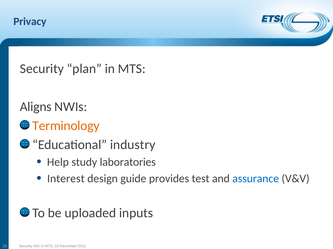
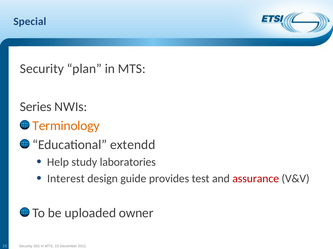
Privacy: Privacy -> Special
Aligns: Aligns -> Series
industry: industry -> extendd
assurance colour: blue -> red
inputs: inputs -> owner
